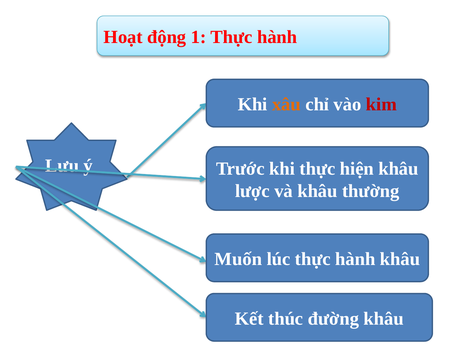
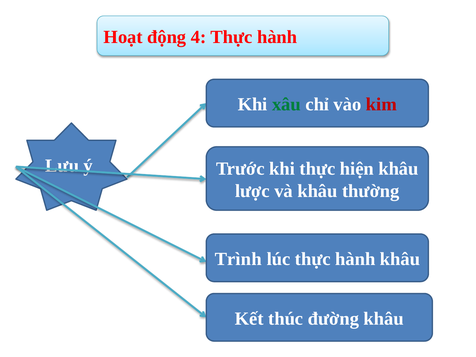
1: 1 -> 4
xâu colour: orange -> green
Muốn: Muốn -> Trình
